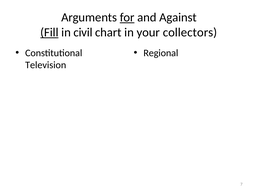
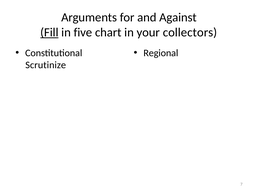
for underline: present -> none
civil: civil -> five
Television: Television -> Scrutinize
